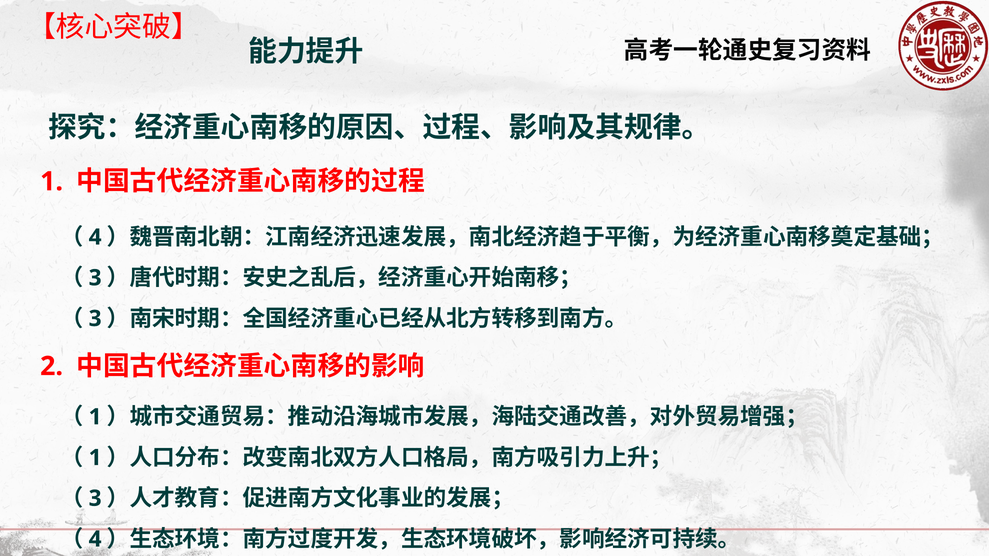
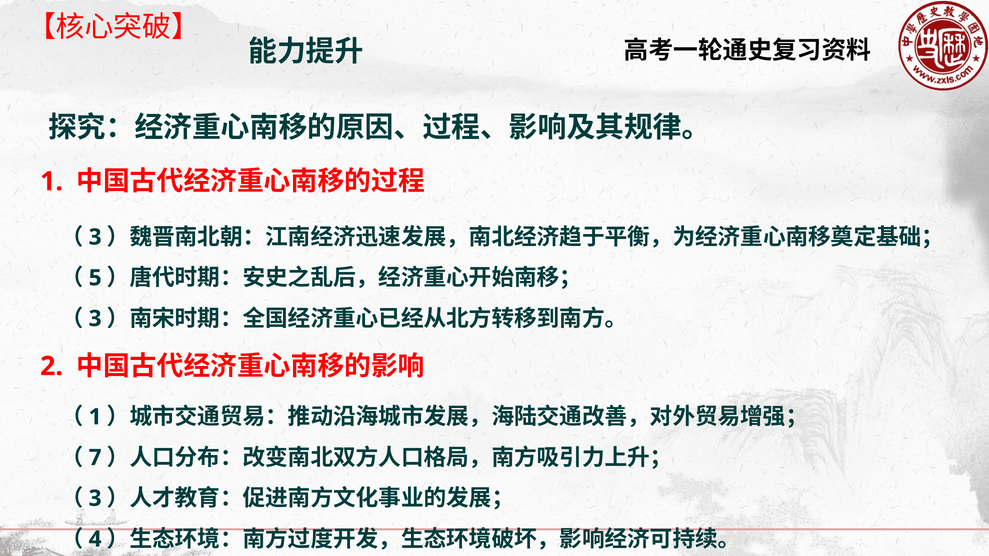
4 at (95, 237): 4 -> 3
3 at (95, 278): 3 -> 5
1 at (95, 458): 1 -> 7
